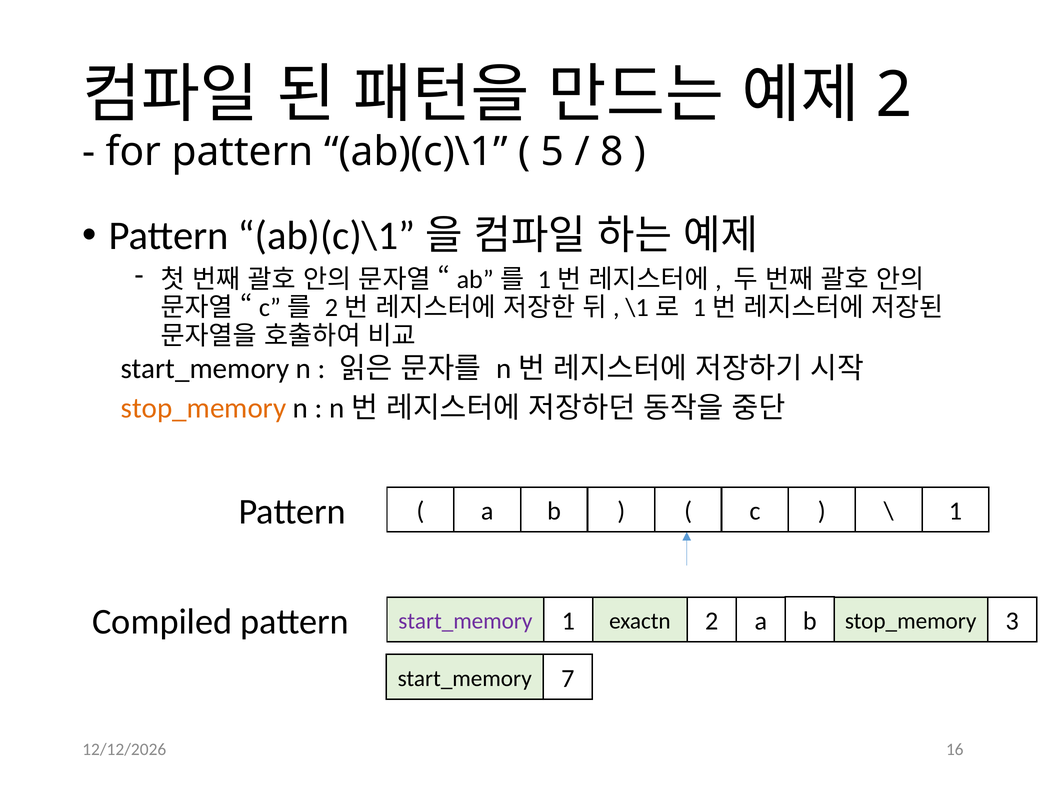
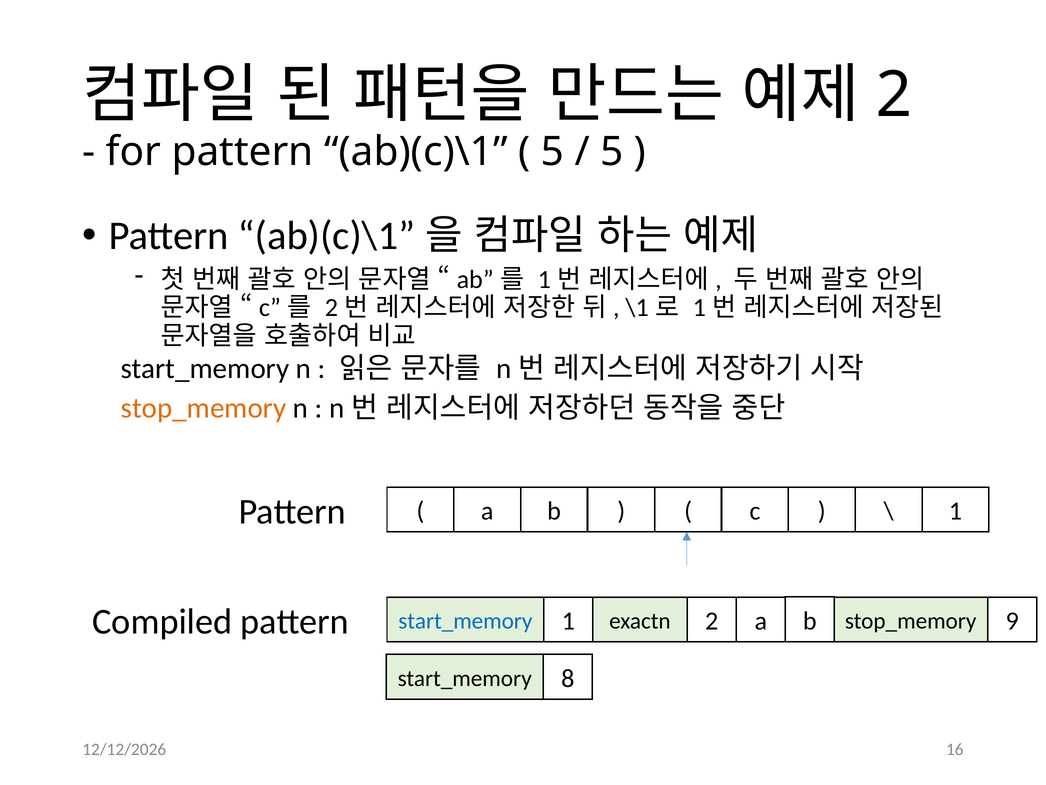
8 at (612, 152): 8 -> 5
3: 3 -> 9
start_memory at (465, 621) colour: purple -> blue
7: 7 -> 8
